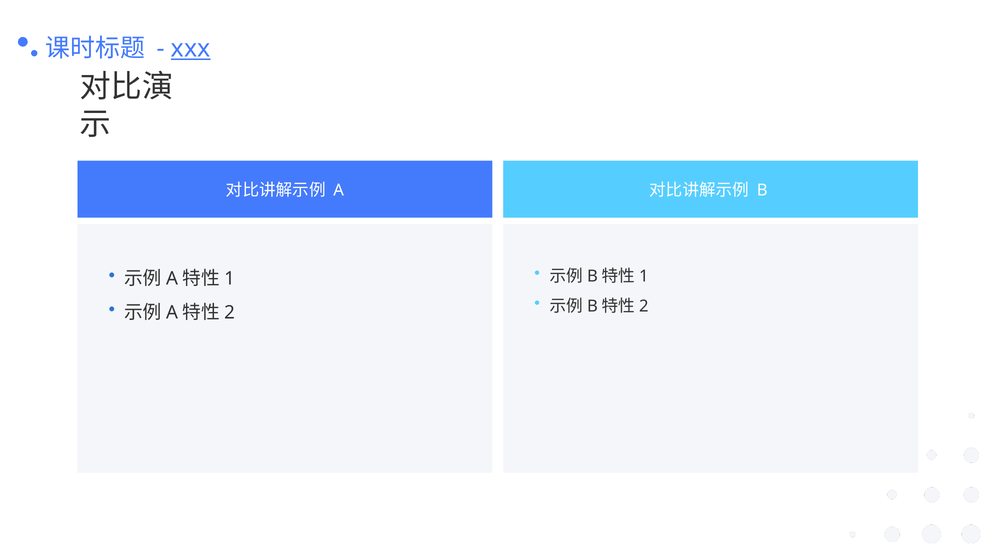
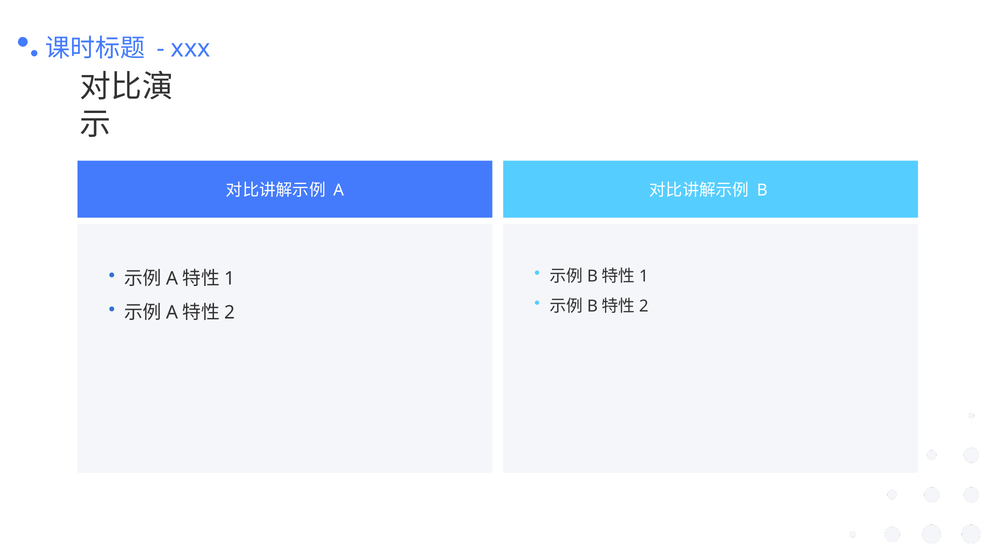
xxx underline: present -> none
